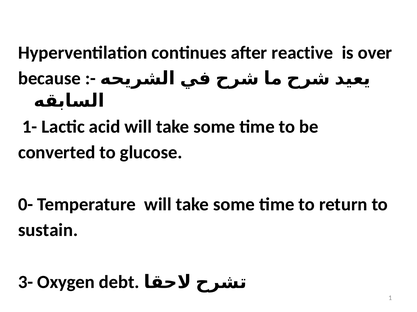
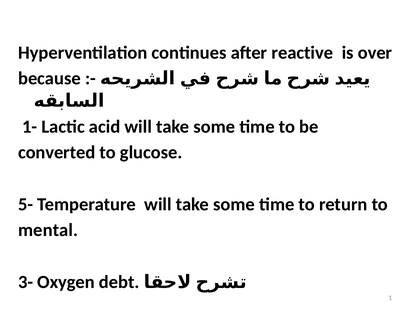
0-: 0- -> 5-
sustain: sustain -> mental
